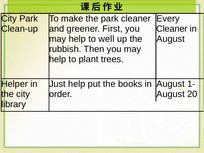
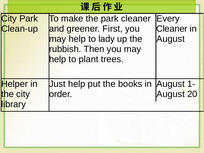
well: well -> lady
